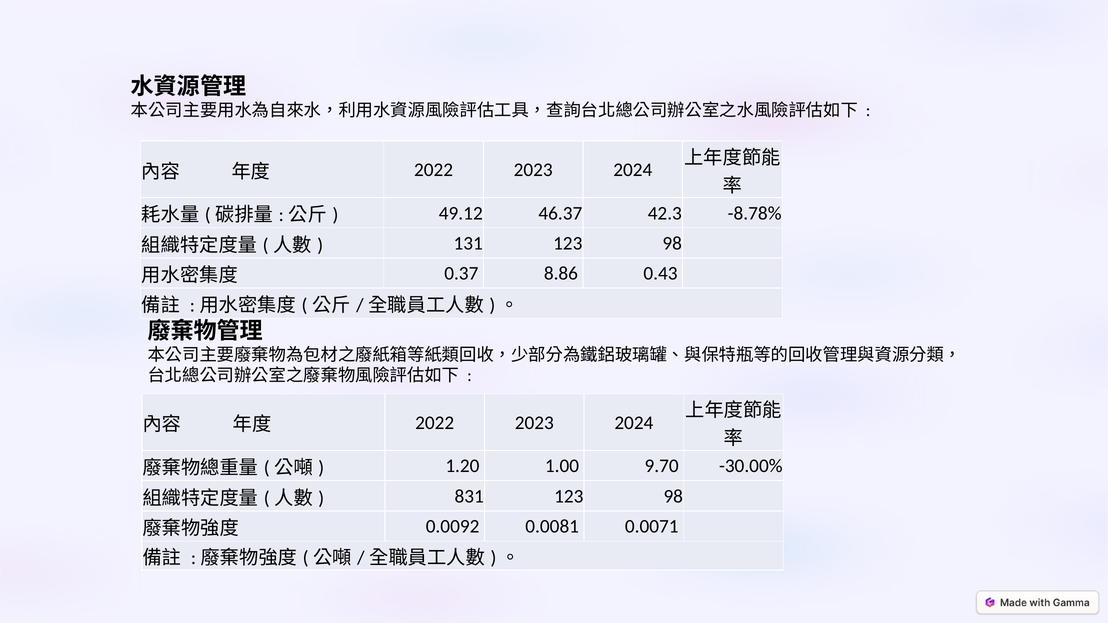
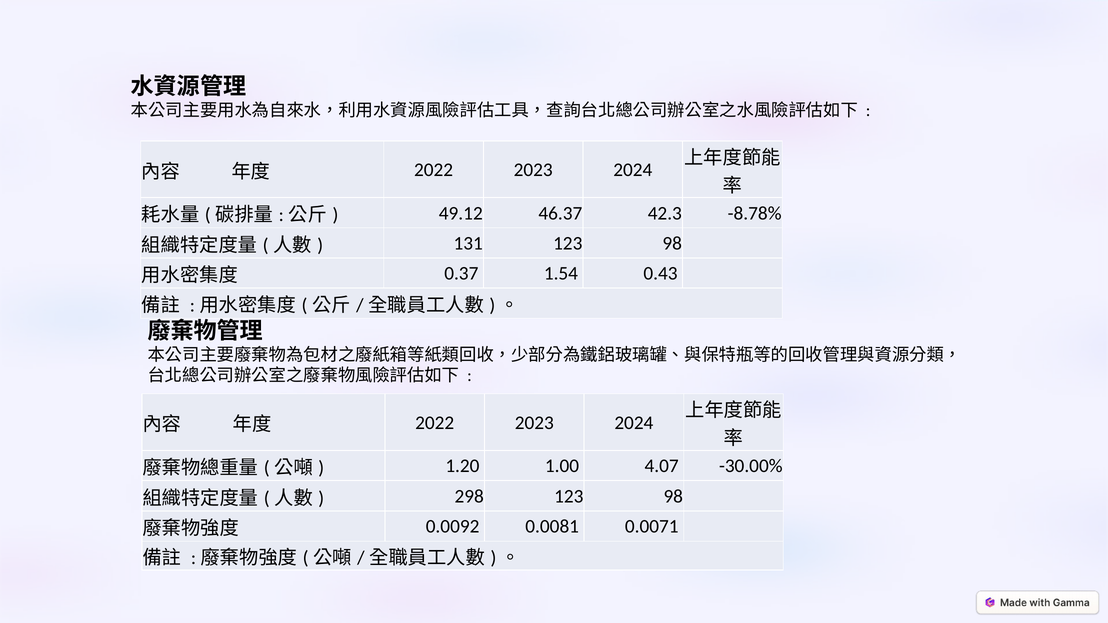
8.86: 8.86 -> 1.54
9.70: 9.70 -> 4.07
831: 831 -> 298
